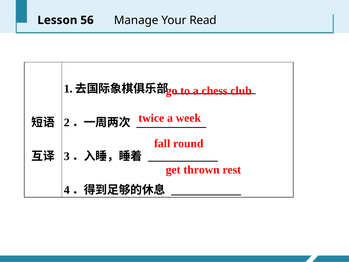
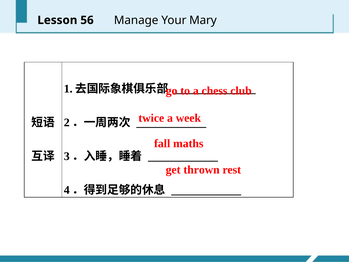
Read: Read -> Mary
round: round -> maths
